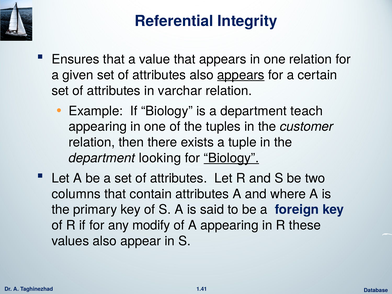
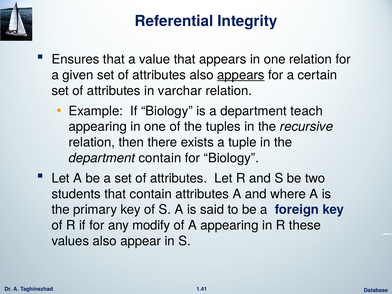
customer: customer -> recursive
department looking: looking -> contain
Biology at (231, 158) underline: present -> none
columns: columns -> students
